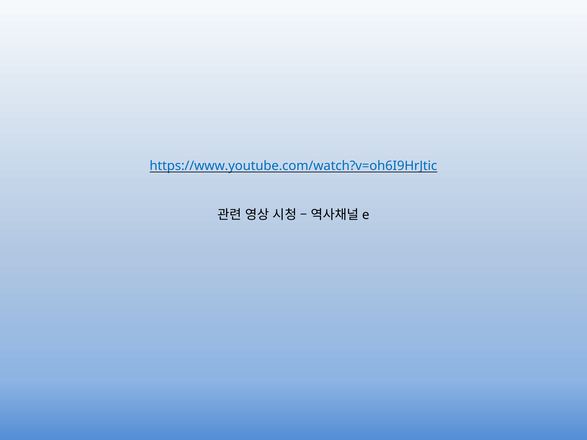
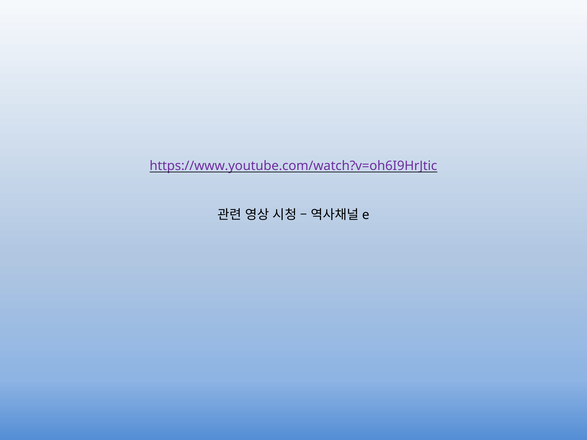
https://www.youtube.com/watch?v=oh6I9HrJtic colour: blue -> purple
